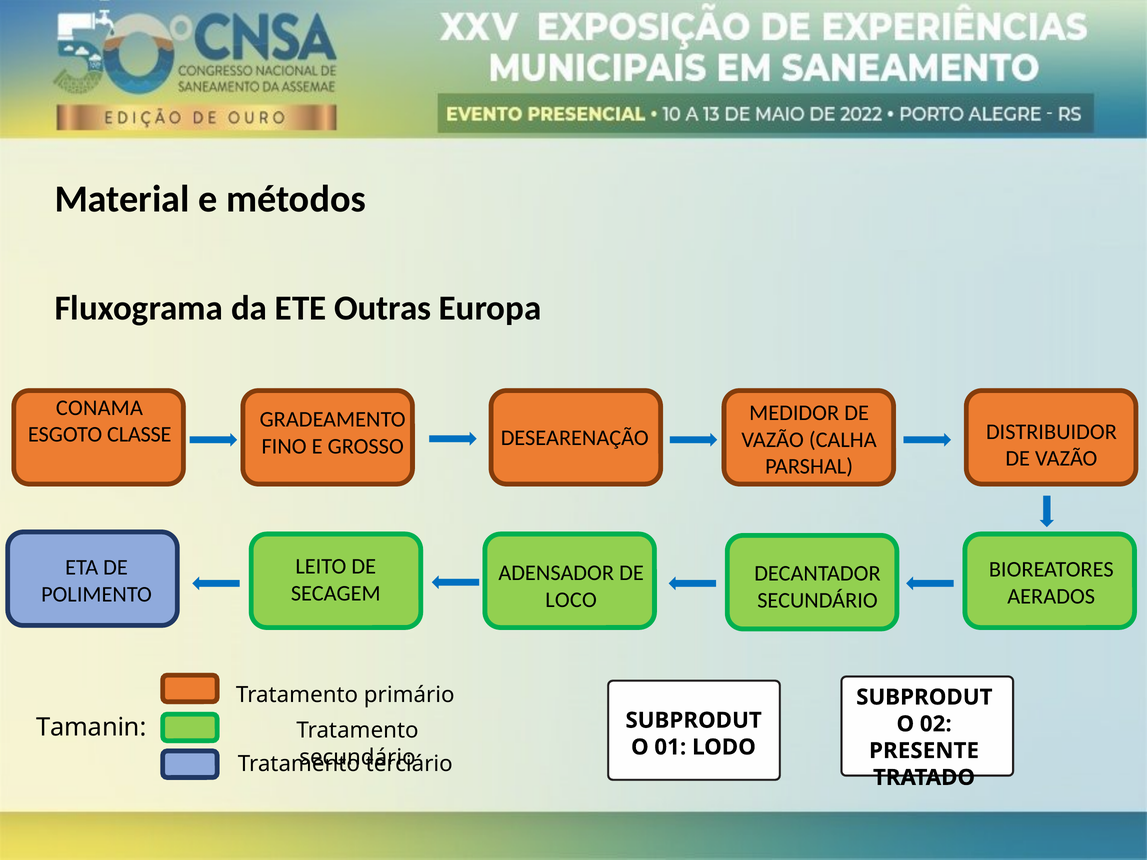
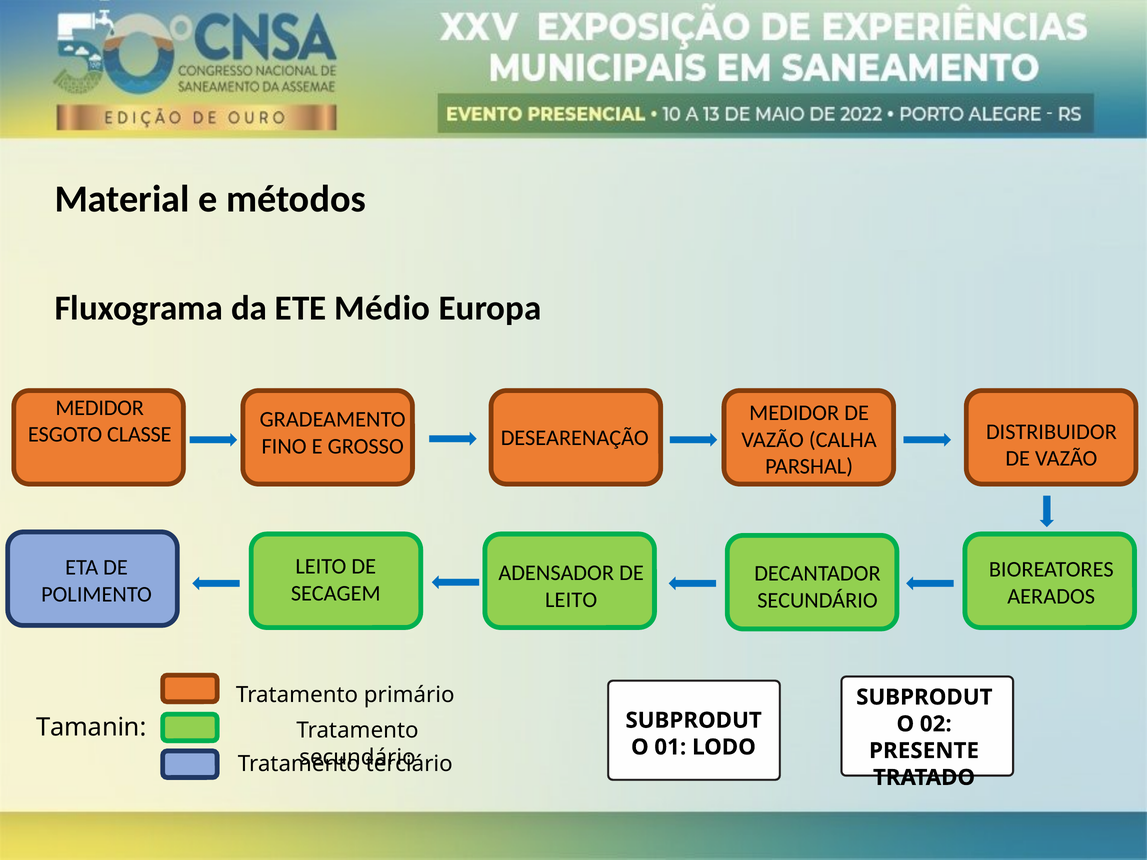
Outras: Outras -> Médio
CONAMA at (99, 408): CONAMA -> MEDIDOR
LOCO at (571, 600): LOCO -> LEITO
